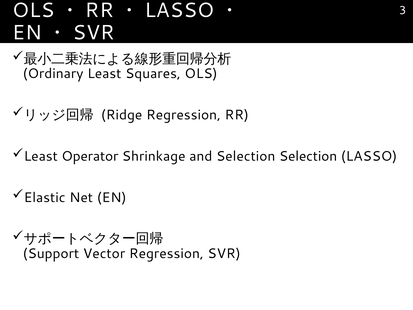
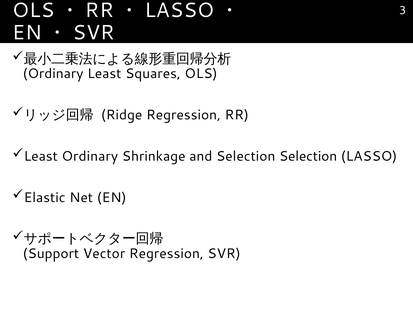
Least Operator: Operator -> Ordinary
